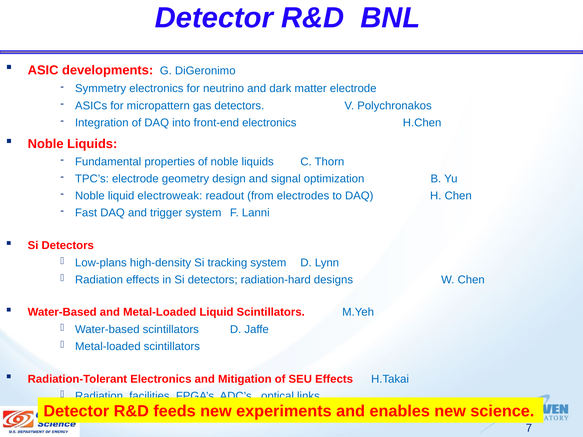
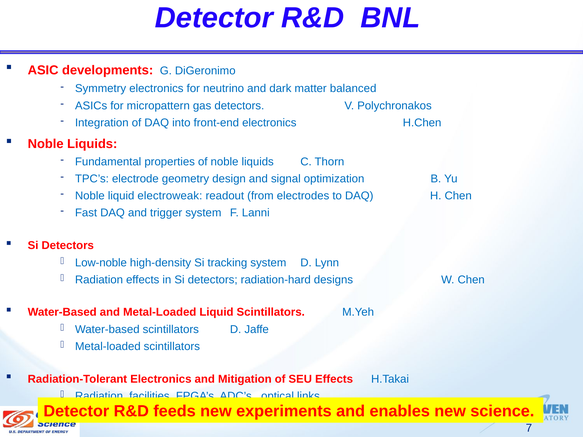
matter electrode: electrode -> balanced
Low-plans: Low-plans -> Low-noble
